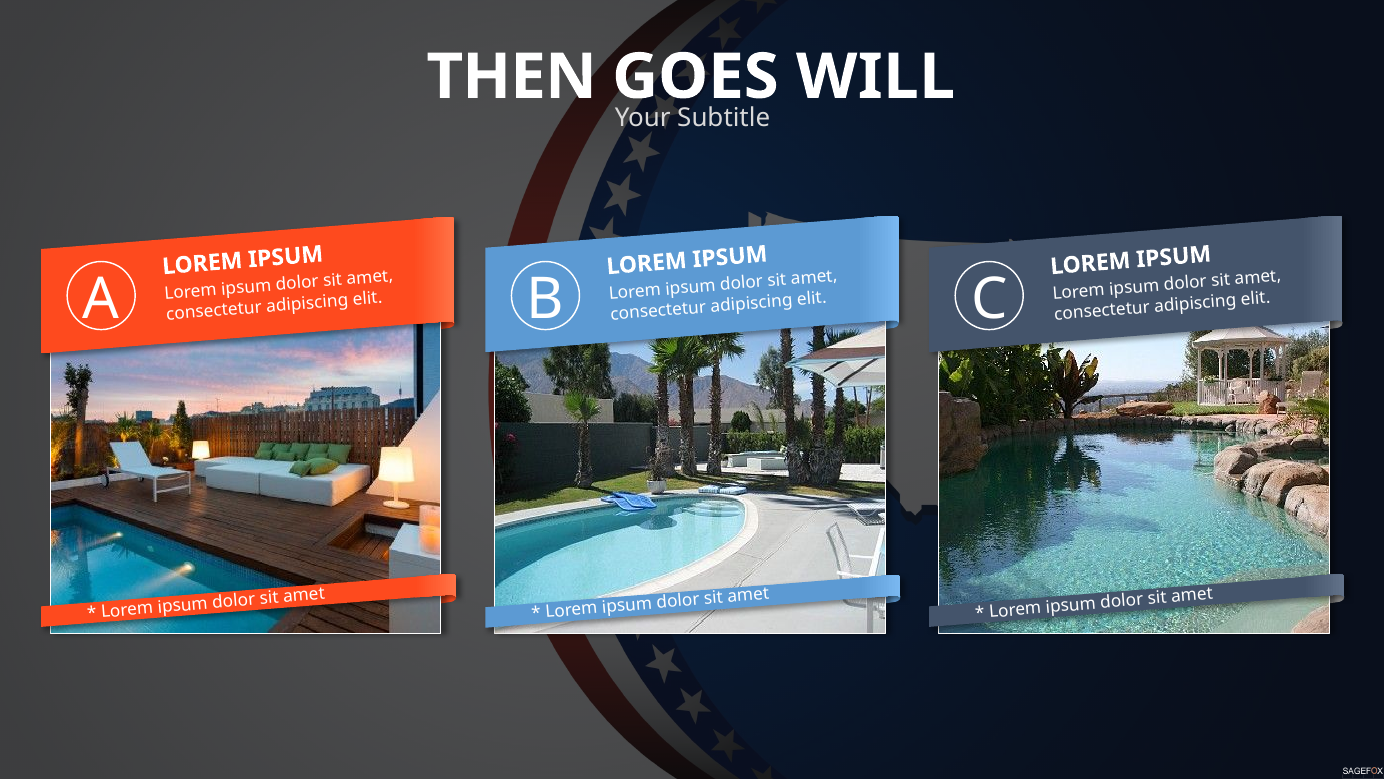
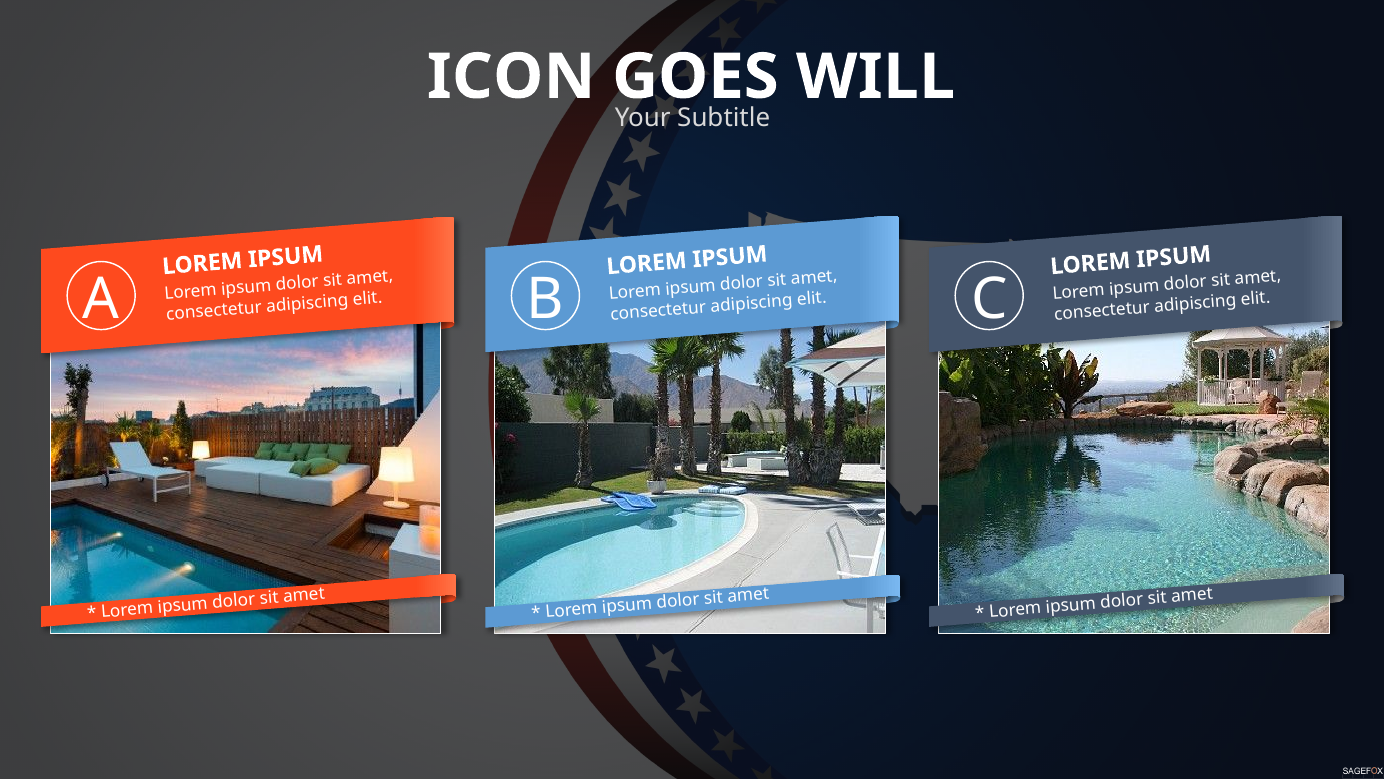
THEN: THEN -> ICON
